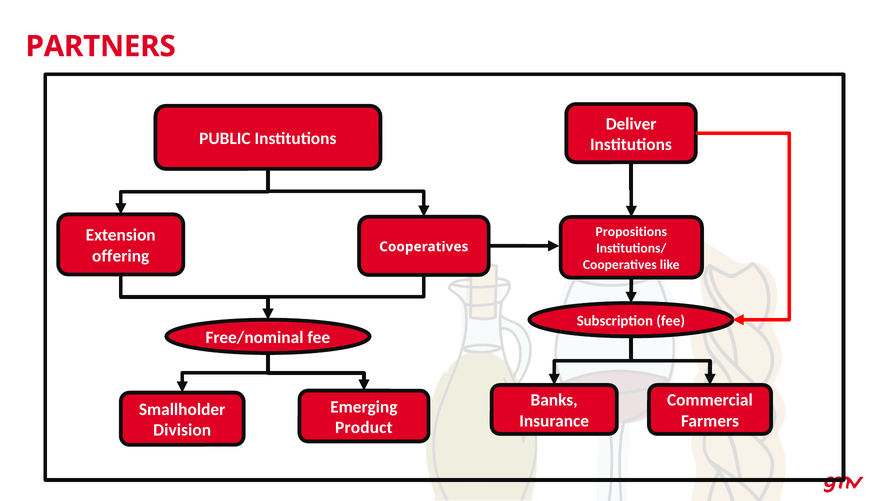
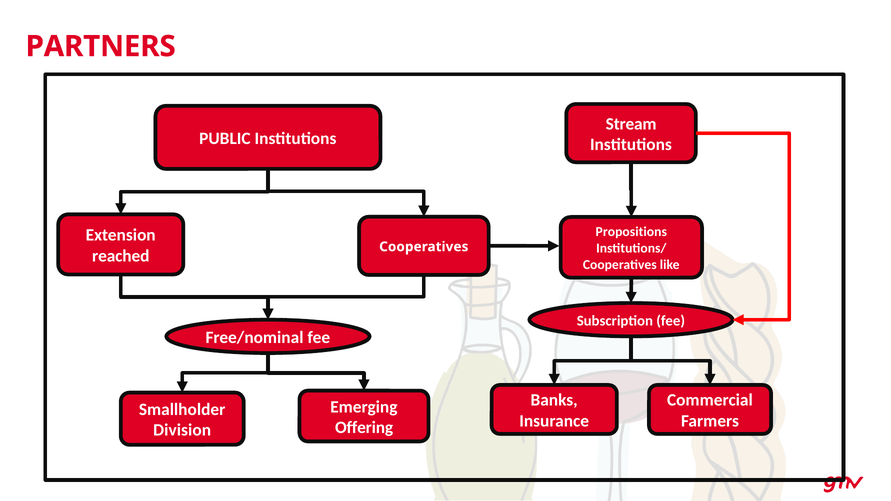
Deliver: Deliver -> Stream
offering: offering -> reached
Product: Product -> Offering
